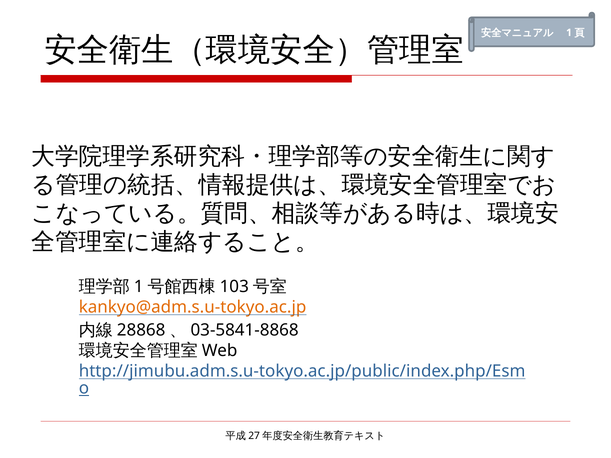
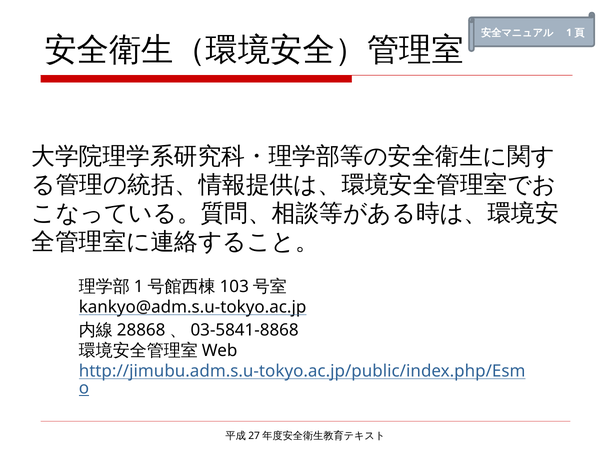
kankyo@adm.s.u-tokyo.ac.jp colour: orange -> black
